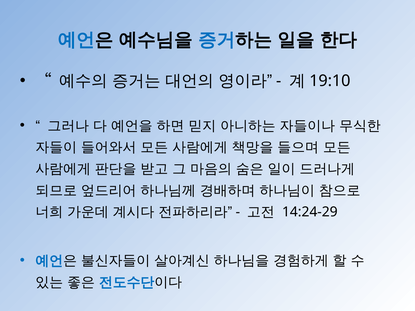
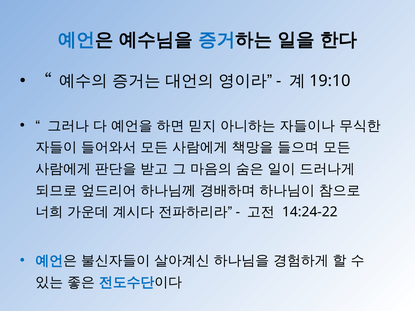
14:24-29: 14:24-29 -> 14:24-22
